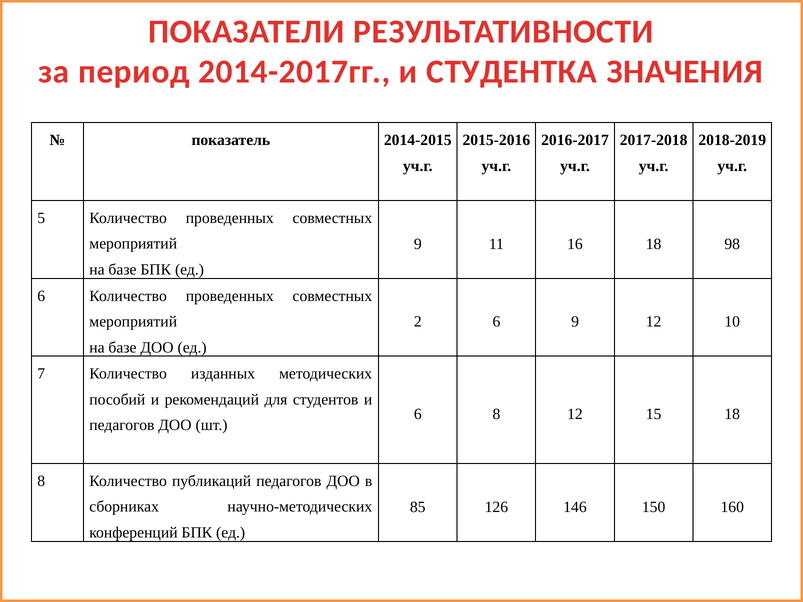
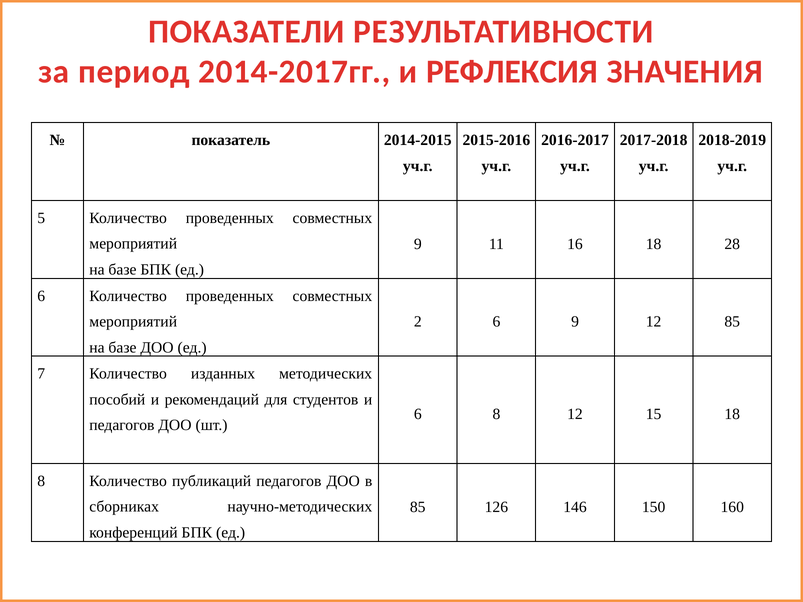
СТУДЕНТКА: СТУДЕНТКА -> РЕФЛЕКСИЯ
98: 98 -> 28
12 10: 10 -> 85
